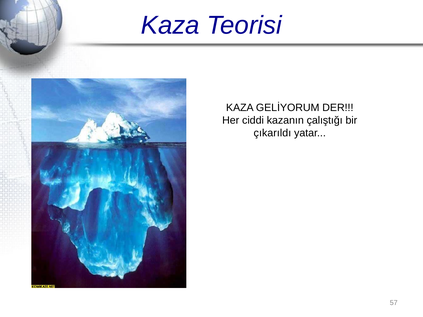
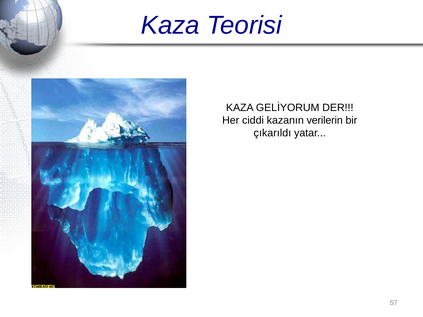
çalıştığı: çalıştığı -> verilerin
